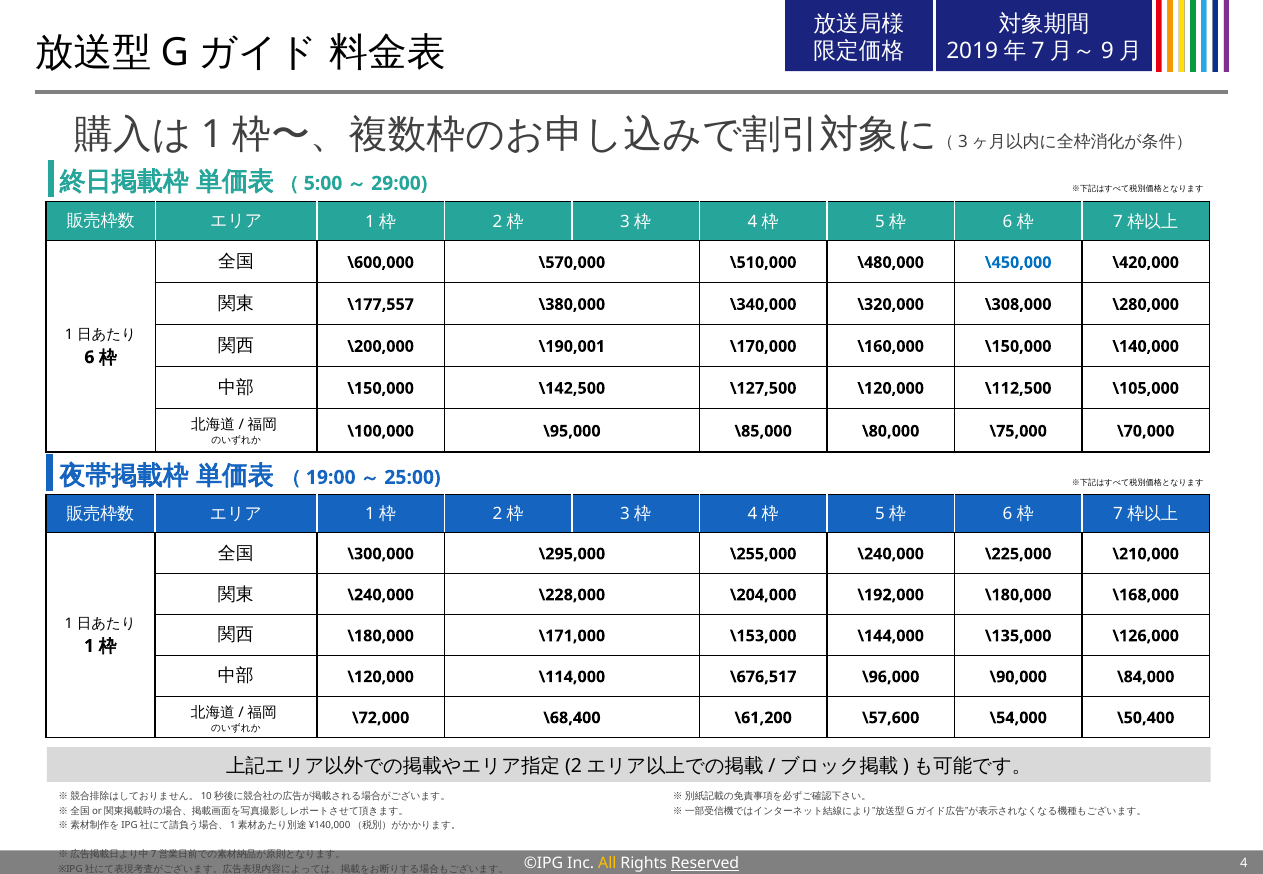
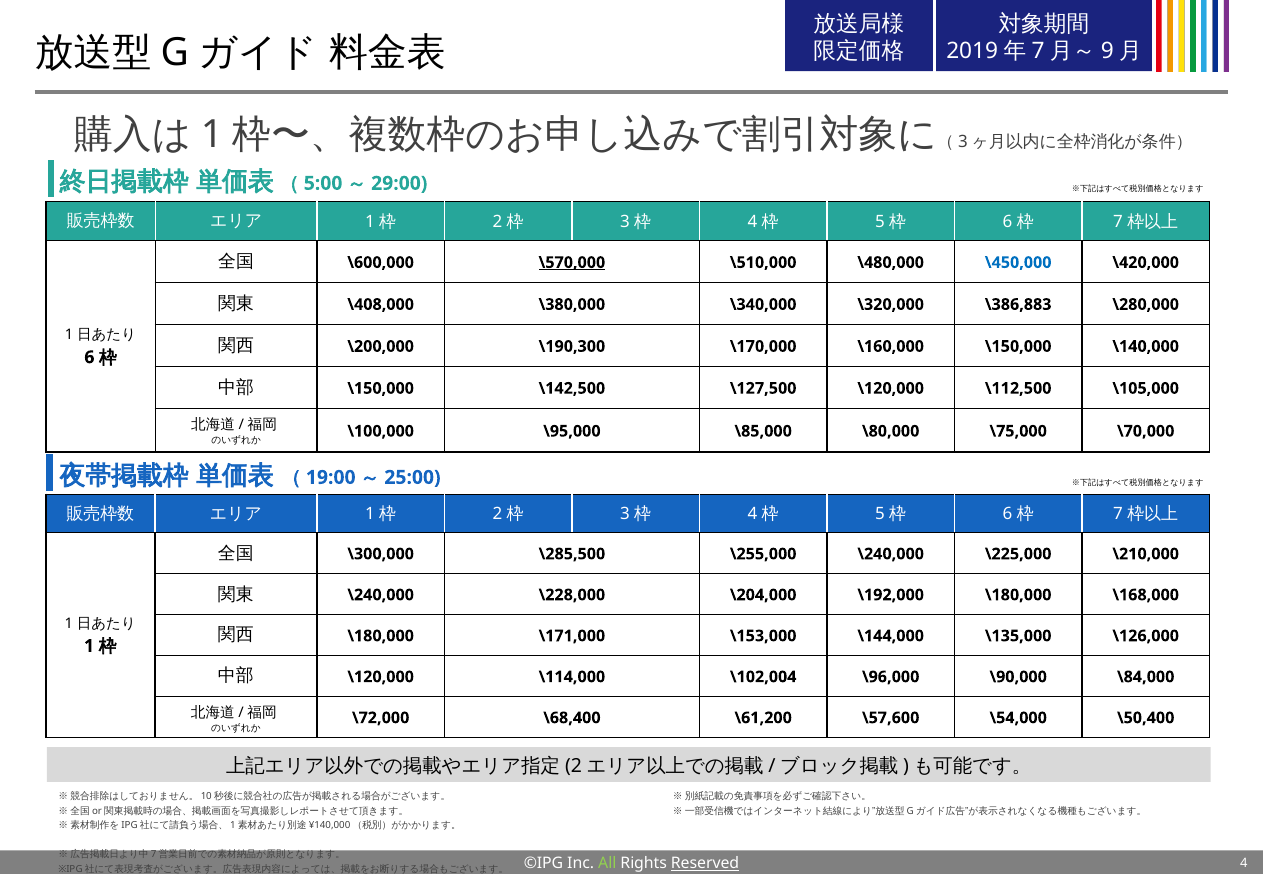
\570,000 underline: none -> present
\177,557: \177,557 -> \408,000
\308,000: \308,000 -> \386,883
\190,001: \190,001 -> \190,300
\295,000: \295,000 -> \285,500
\676,517: \676,517 -> \102,004
All colour: yellow -> light green
